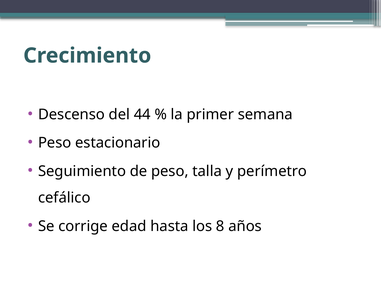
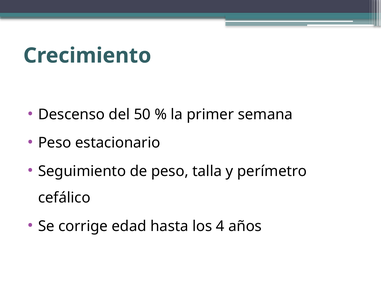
44: 44 -> 50
8: 8 -> 4
